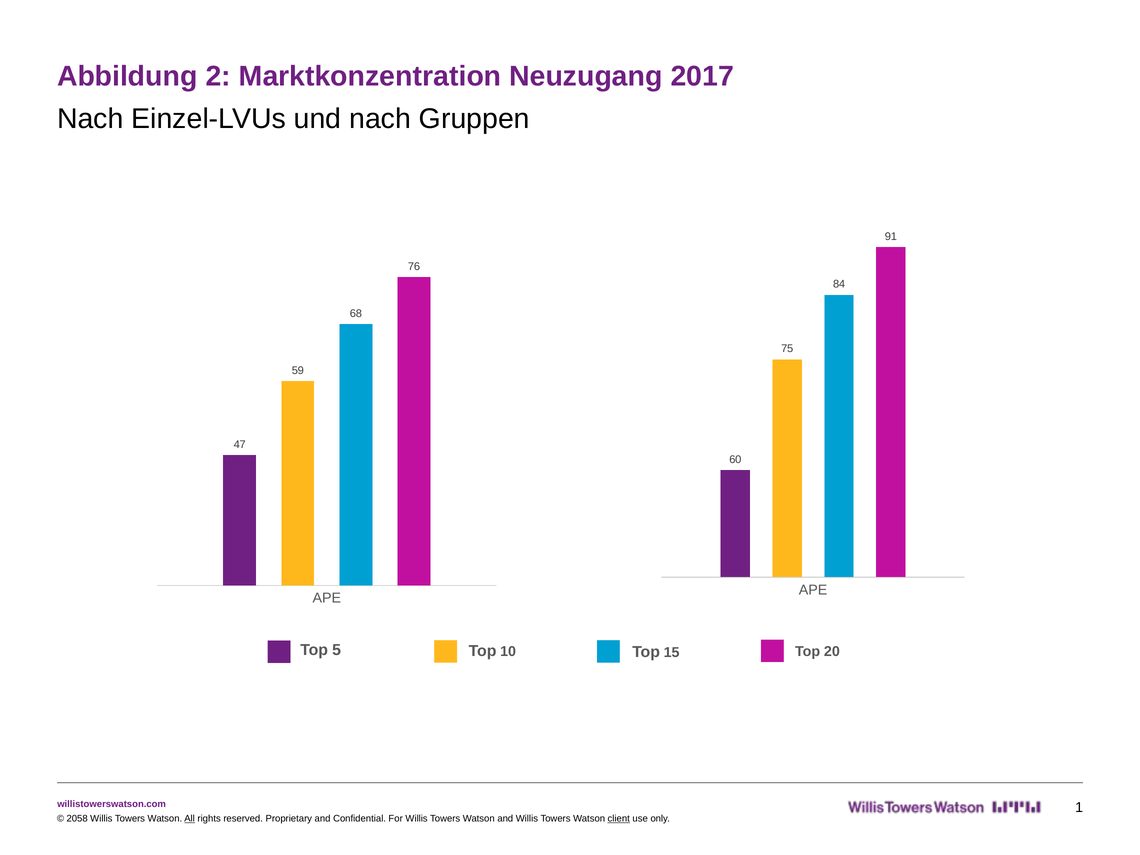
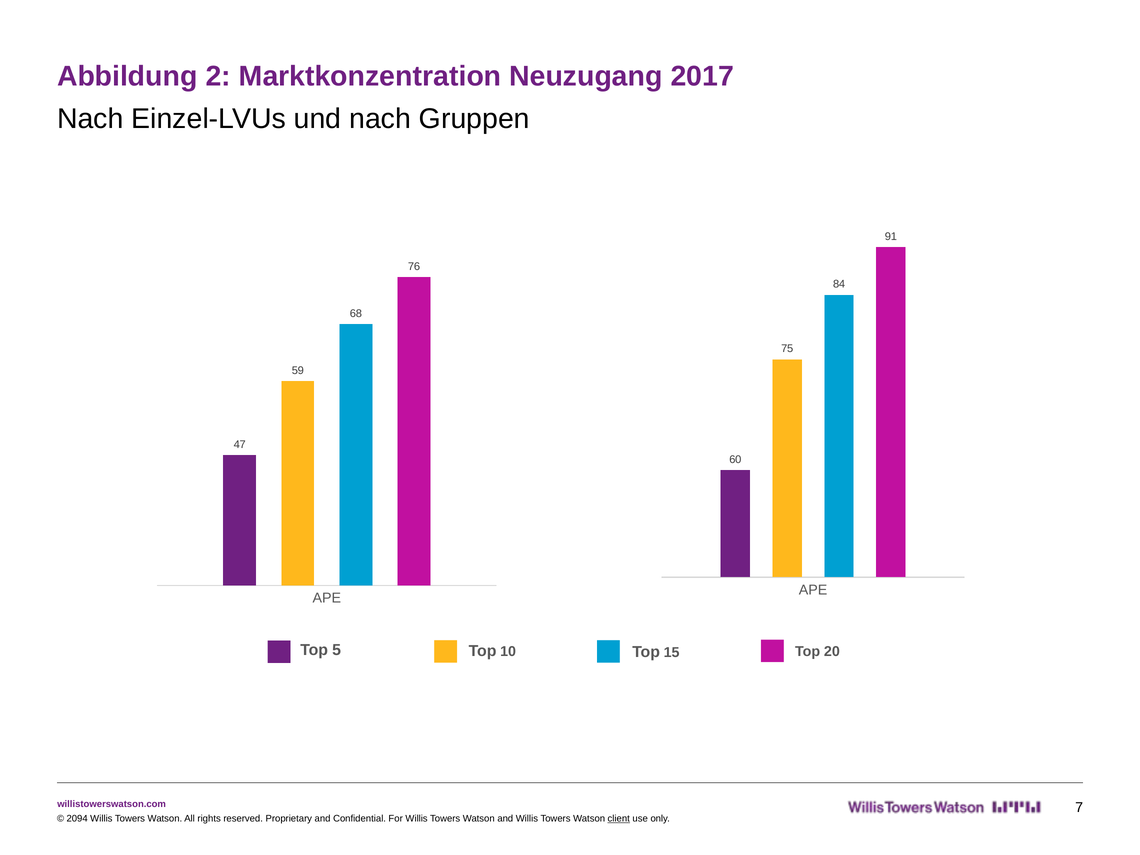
1: 1 -> 7
2058: 2058 -> 2094
All underline: present -> none
